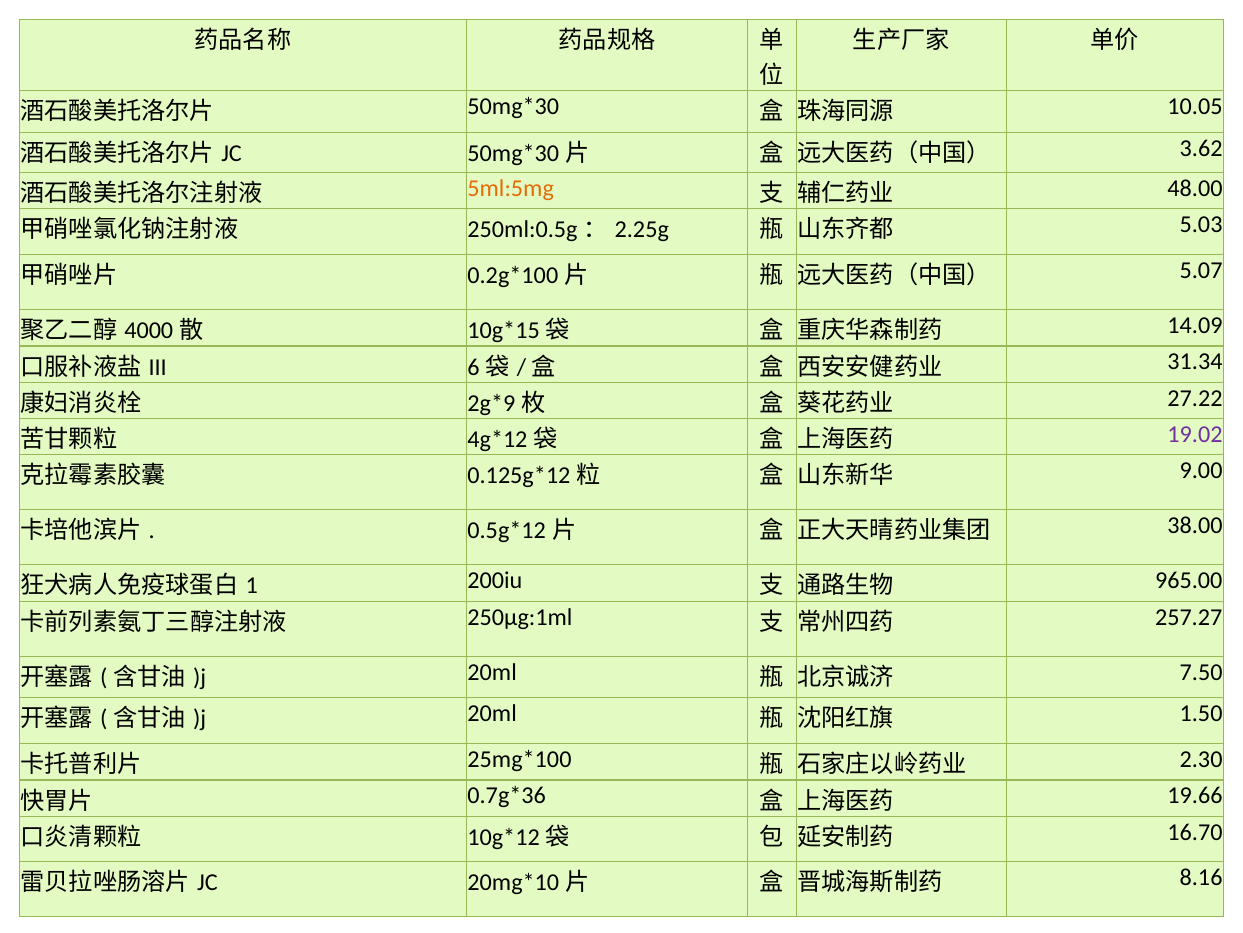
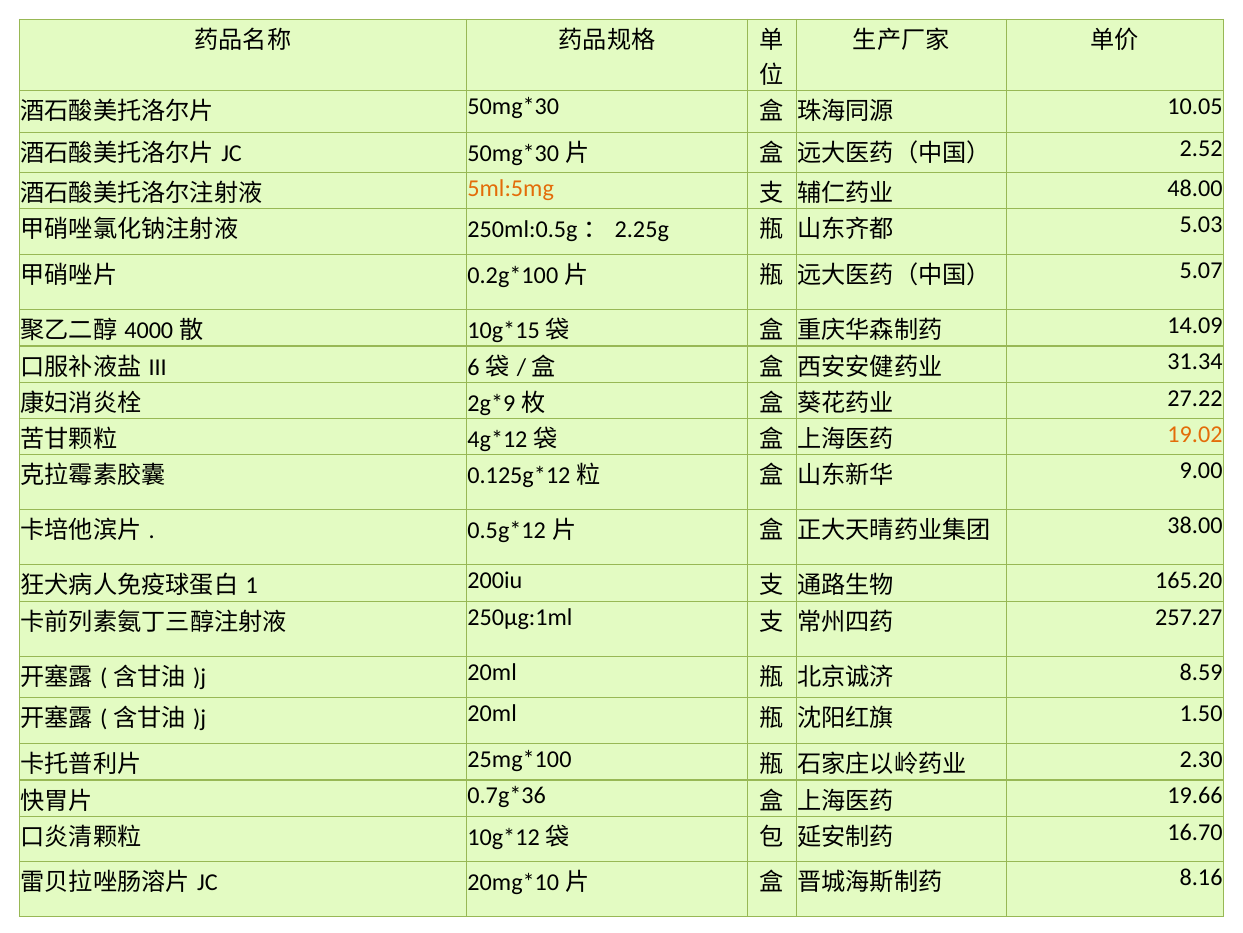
3.62: 3.62 -> 2.52
19.02 colour: purple -> orange
965.00: 965.00 -> 165.20
7.50: 7.50 -> 8.59
